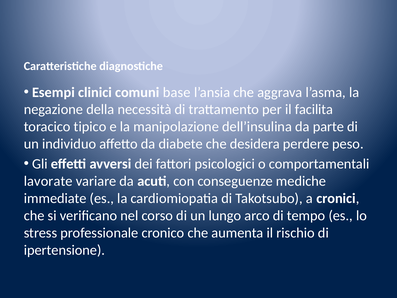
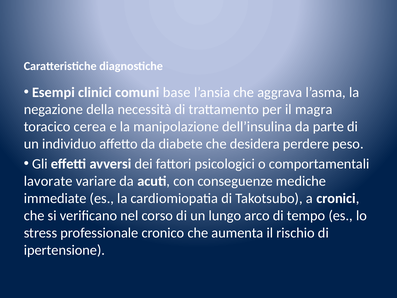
facilita: facilita -> magra
tipico: tipico -> cerea
